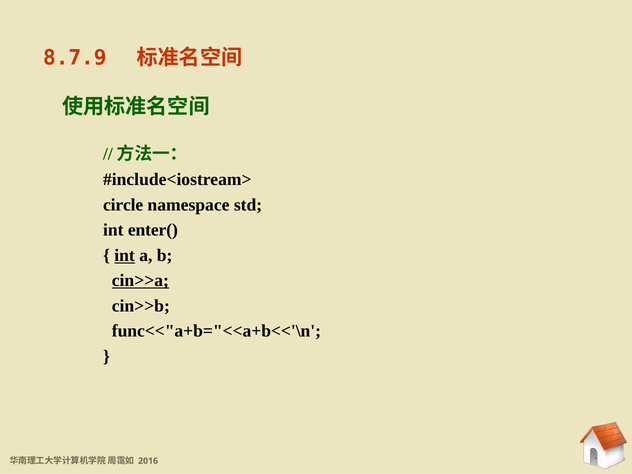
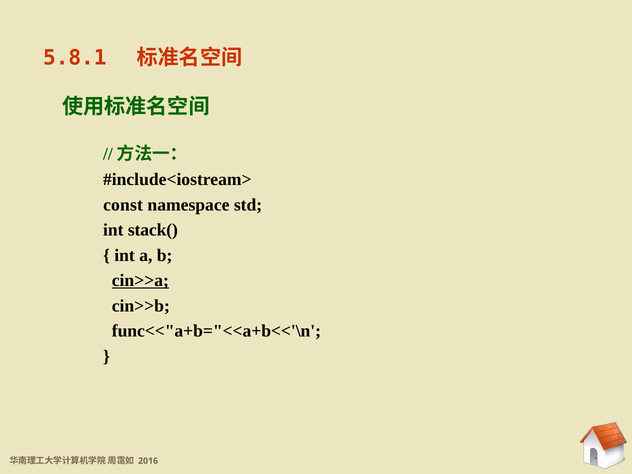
8.7.9: 8.7.9 -> 5.8.1
circle: circle -> const
enter(: enter( -> stack(
int at (125, 255) underline: present -> none
